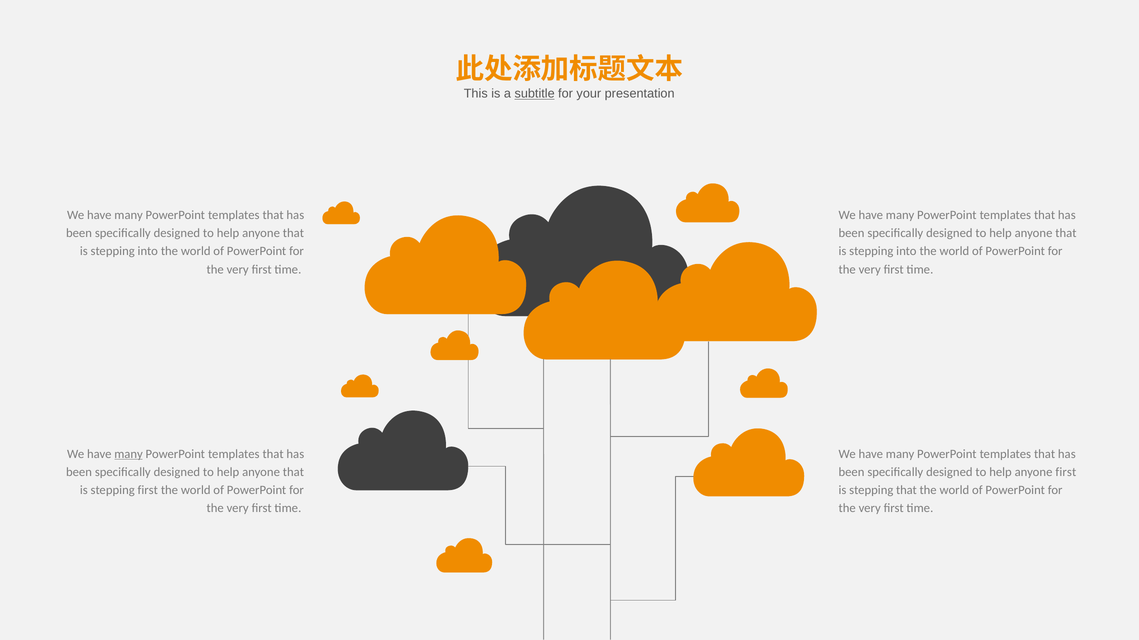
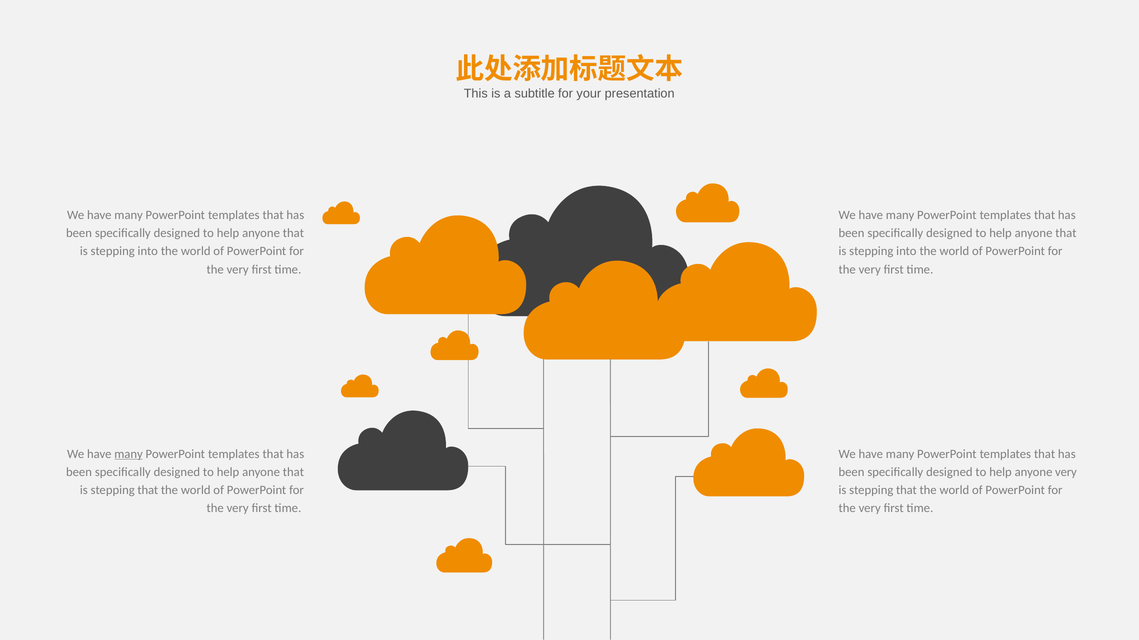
subtitle underline: present -> none
anyone first: first -> very
first at (148, 490): first -> that
